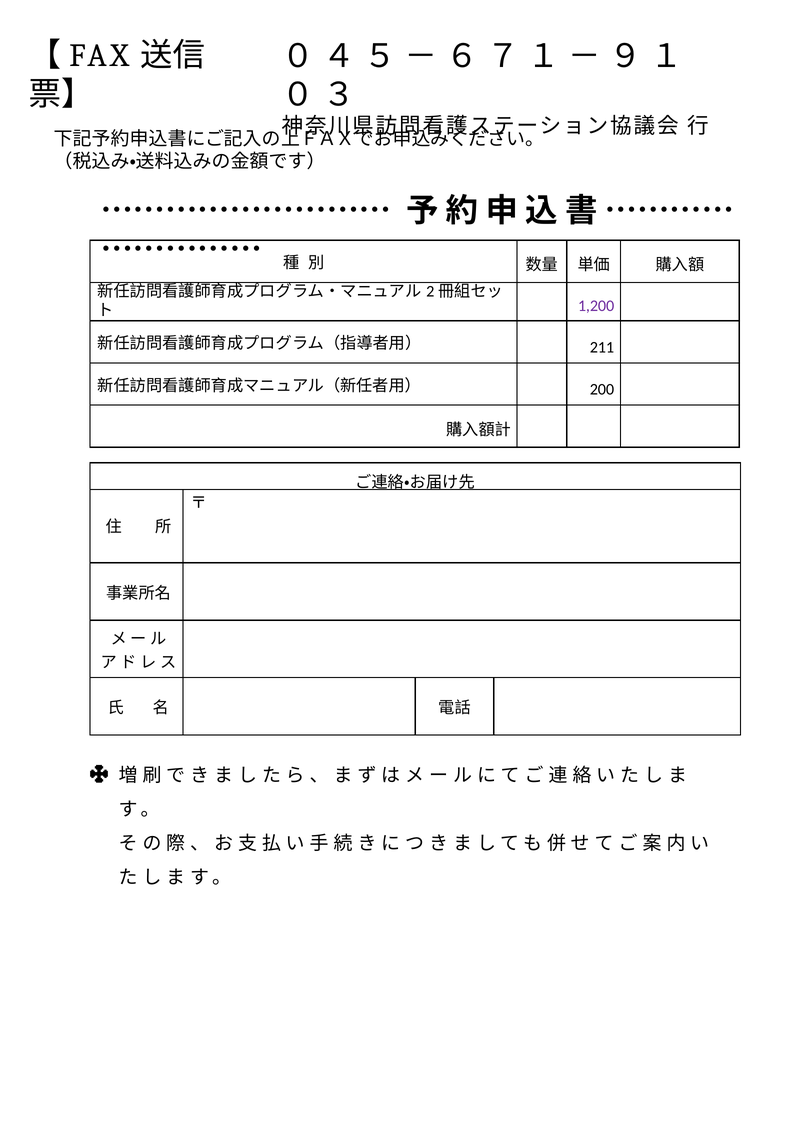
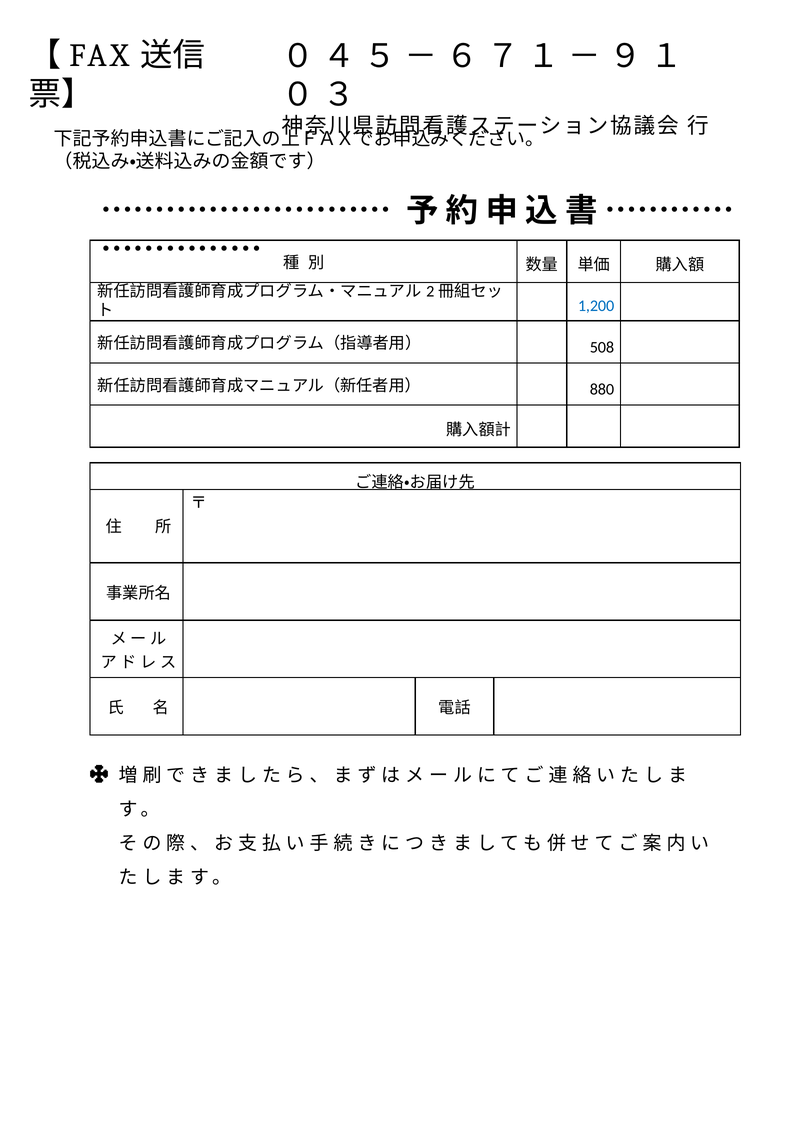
1,200 colour: purple -> blue
211: 211 -> 508
200: 200 -> 880
